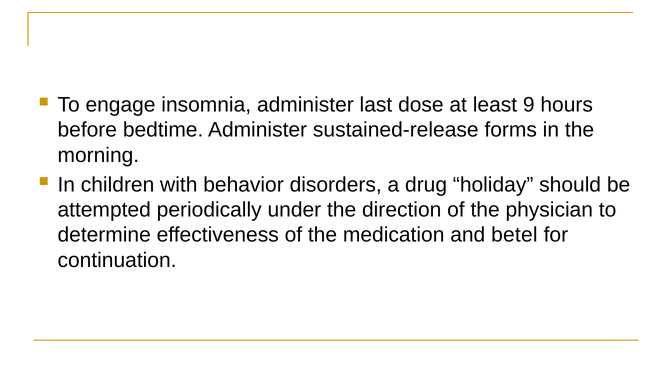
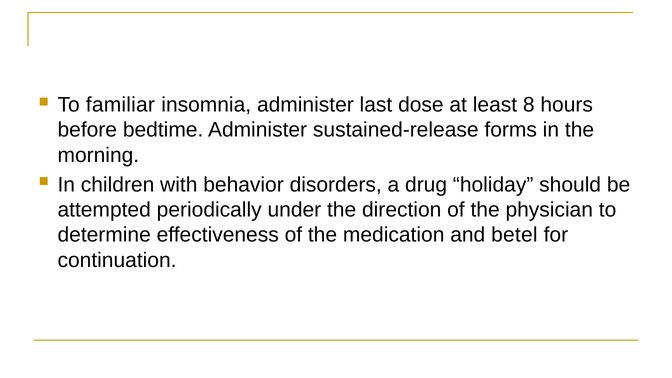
engage: engage -> familiar
9: 9 -> 8
